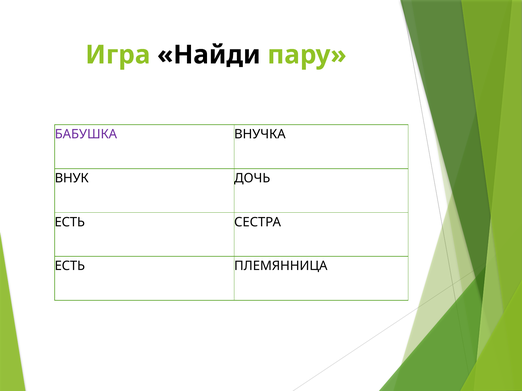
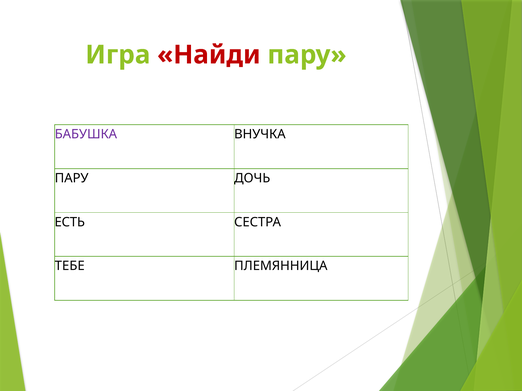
Найди colour: black -> red
ВНУК at (72, 178): ВНУК -> ПАРУ
ЕСТЬ at (70, 266): ЕСТЬ -> ТЕБЕ
